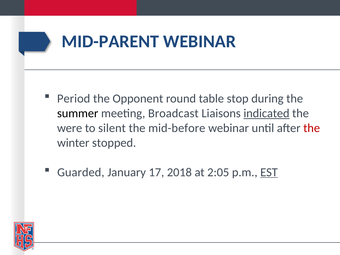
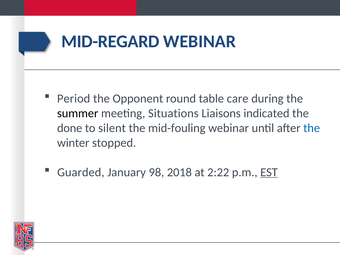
MID-PARENT: MID-PARENT -> MID-REGARD
stop: stop -> care
Broadcast: Broadcast -> Situations
indicated underline: present -> none
were: were -> done
mid-before: mid-before -> mid-fouling
the at (312, 128) colour: red -> blue
17: 17 -> 98
2:05: 2:05 -> 2:22
